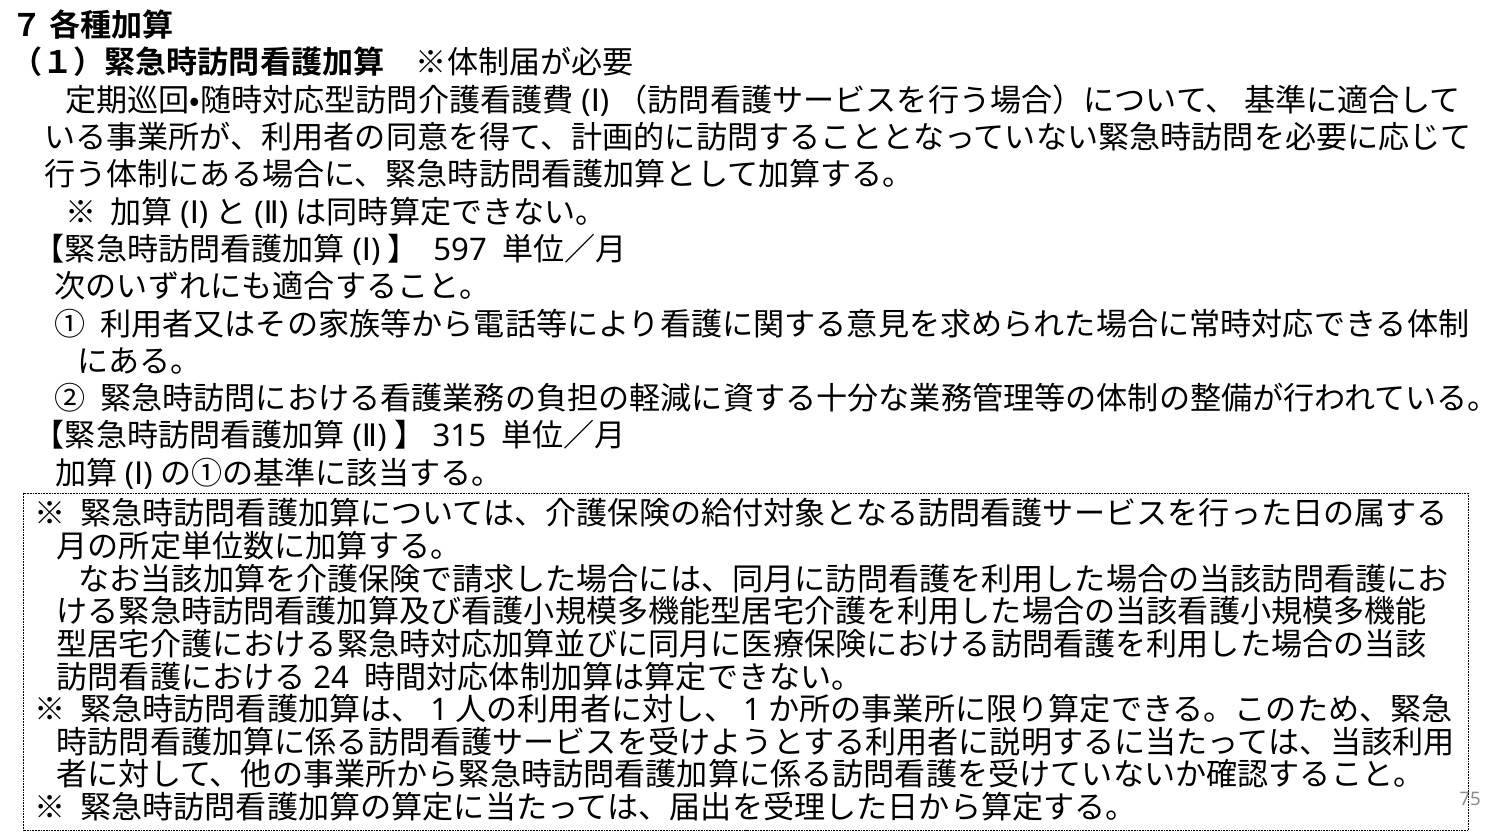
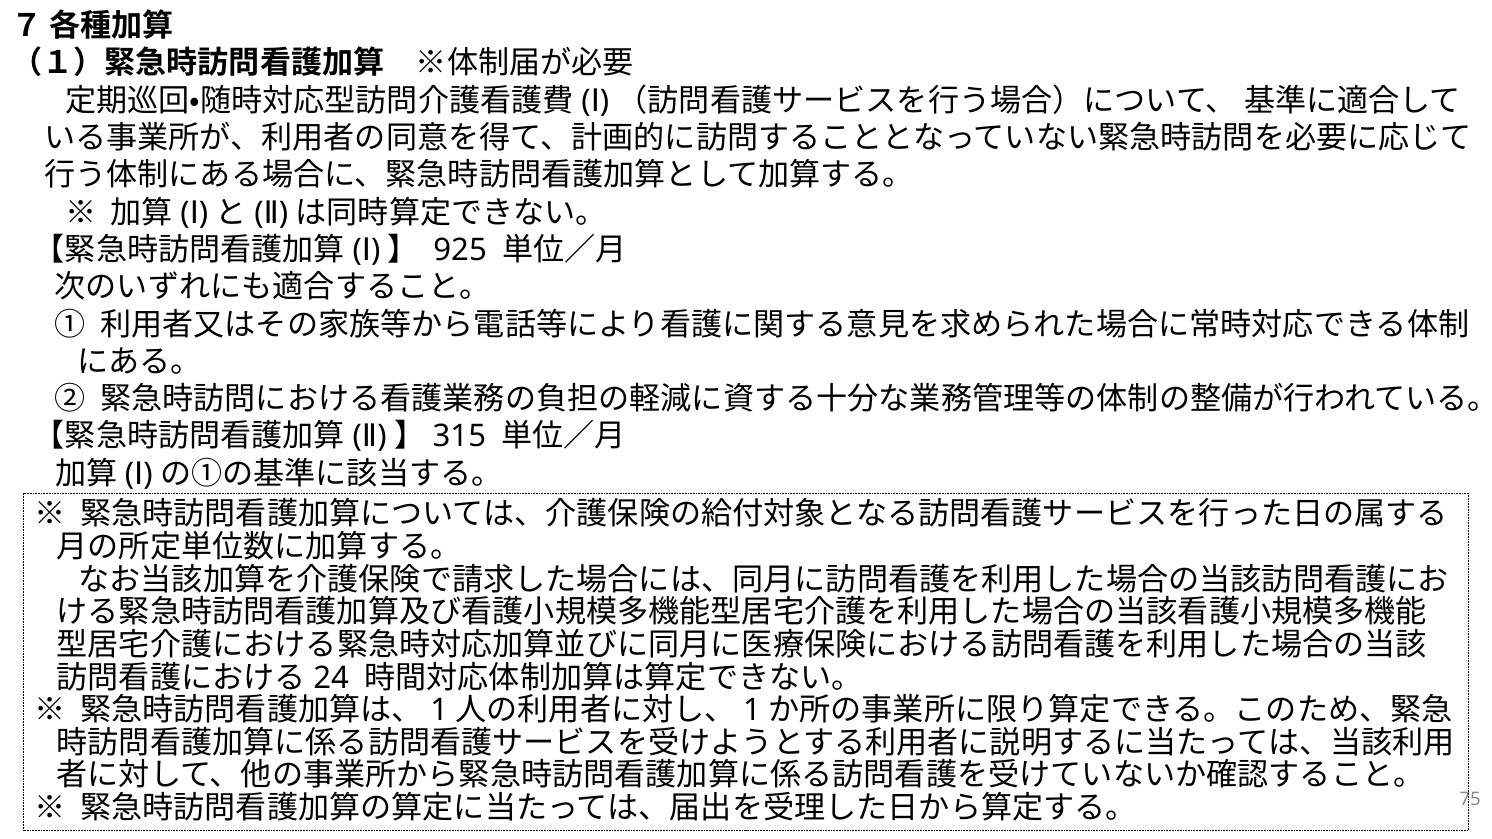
597: 597 -> 925
